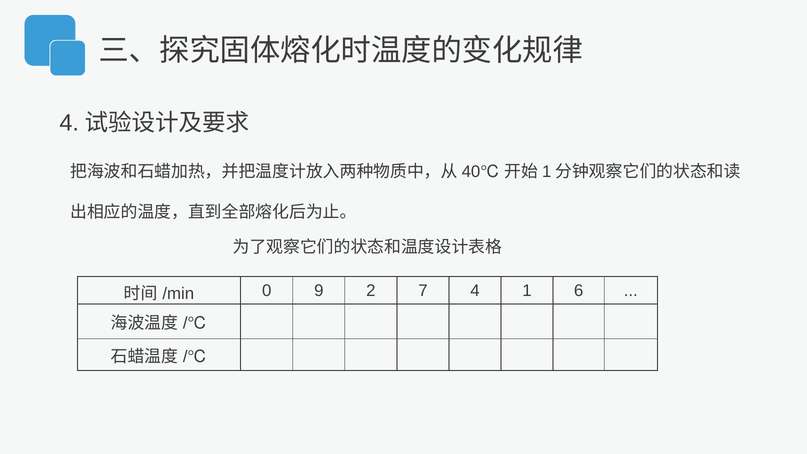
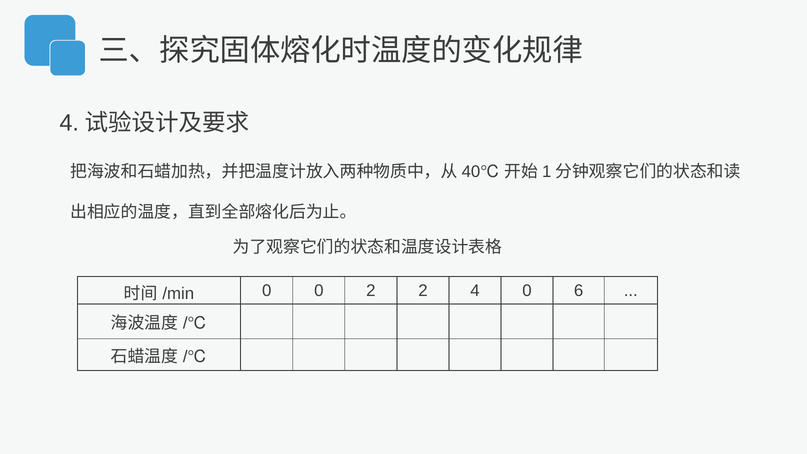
0 9: 9 -> 0
2 7: 7 -> 2
4 1: 1 -> 0
